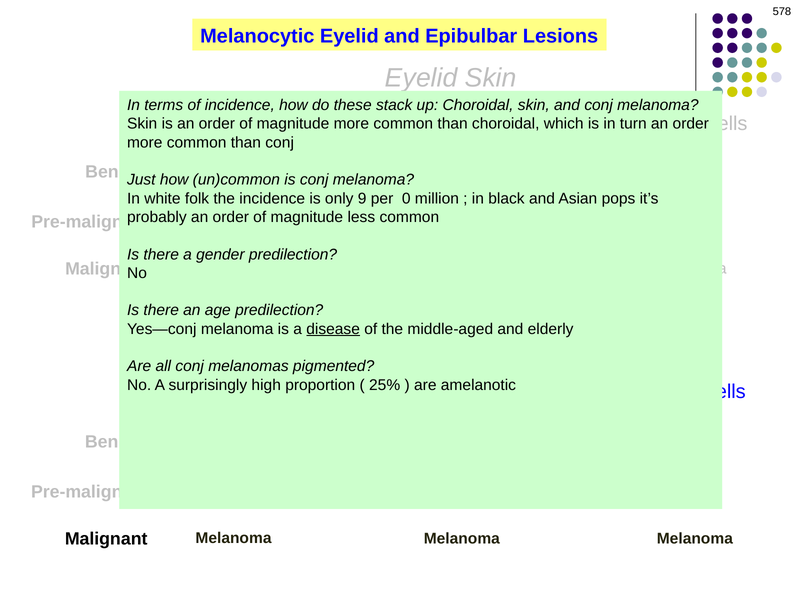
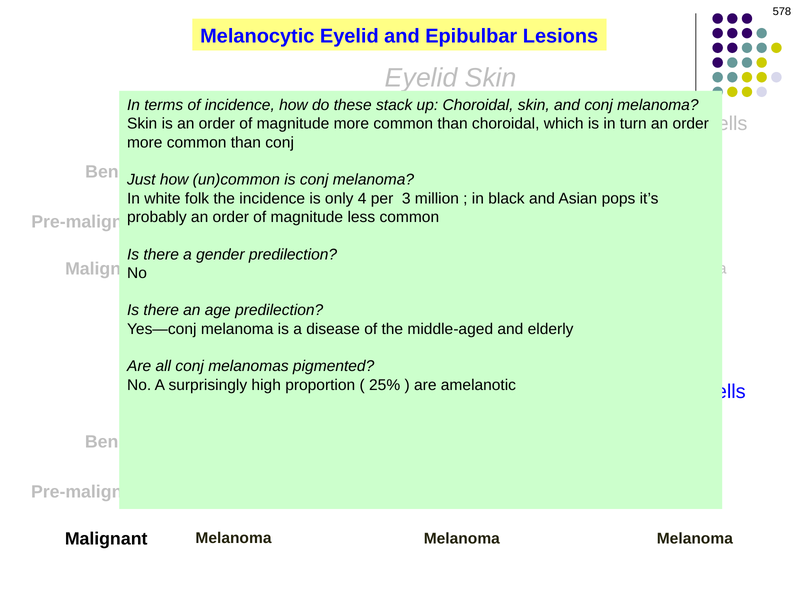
9: 9 -> 4
0: 0 -> 3
disease underline: present -> none
